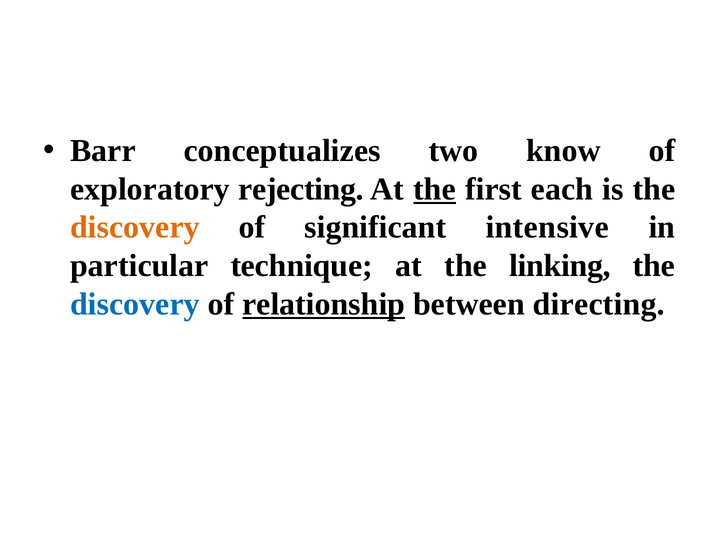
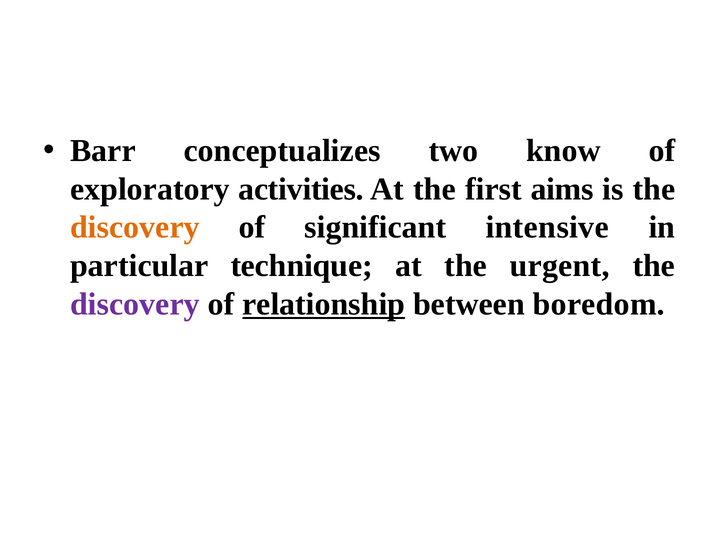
rejecting: rejecting -> activities
the at (435, 189) underline: present -> none
each: each -> aims
linking: linking -> urgent
discovery at (135, 304) colour: blue -> purple
directing: directing -> boredom
